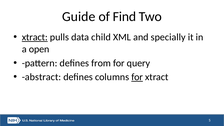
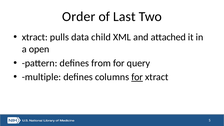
Guide: Guide -> Order
Find: Find -> Last
xtract at (35, 37) underline: present -> none
specially: specially -> attached
abstract: abstract -> multiple
